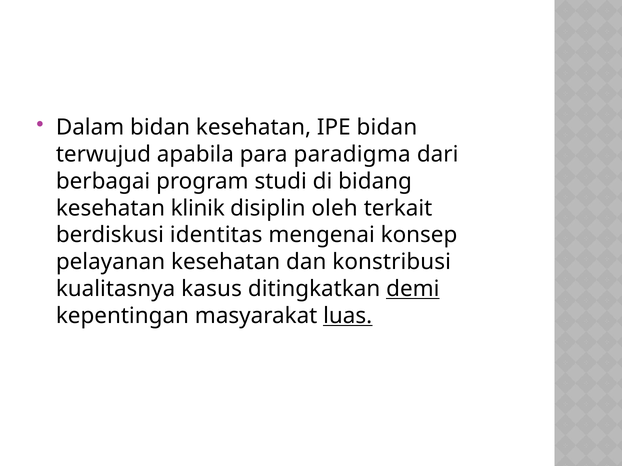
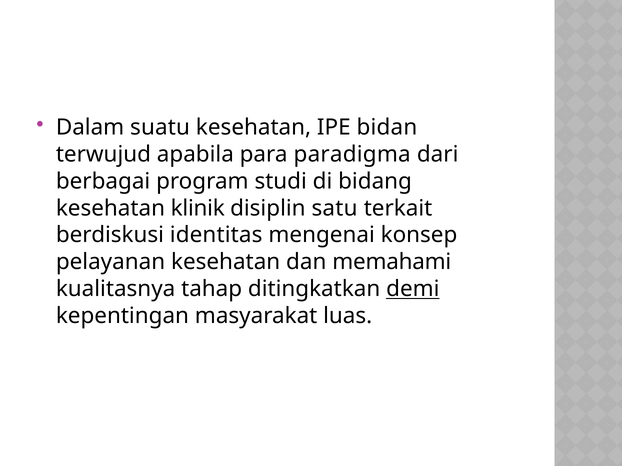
Dalam bidan: bidan -> suatu
oleh: oleh -> satu
konstribusi: konstribusi -> memahami
kasus: kasus -> tahap
luas underline: present -> none
